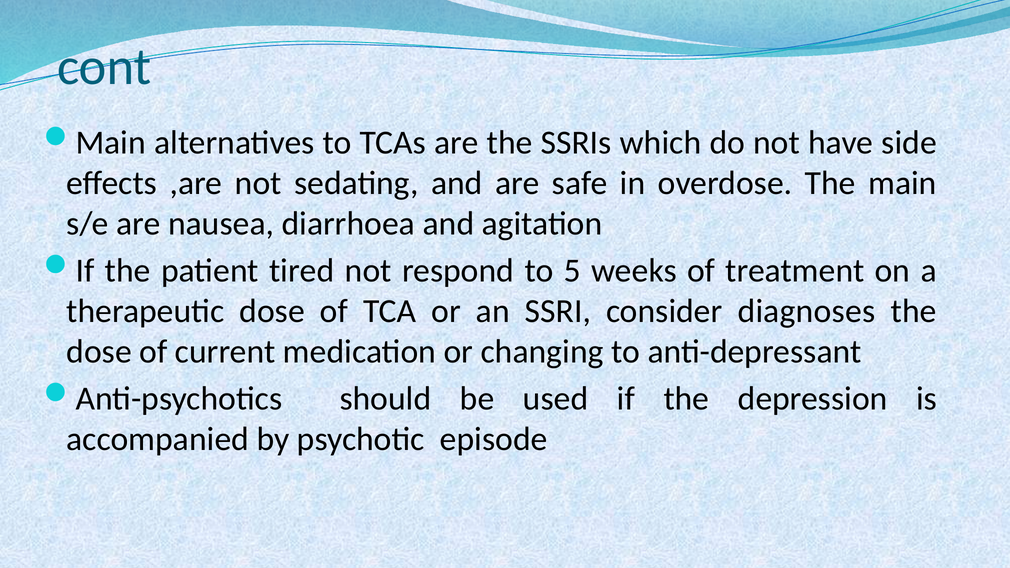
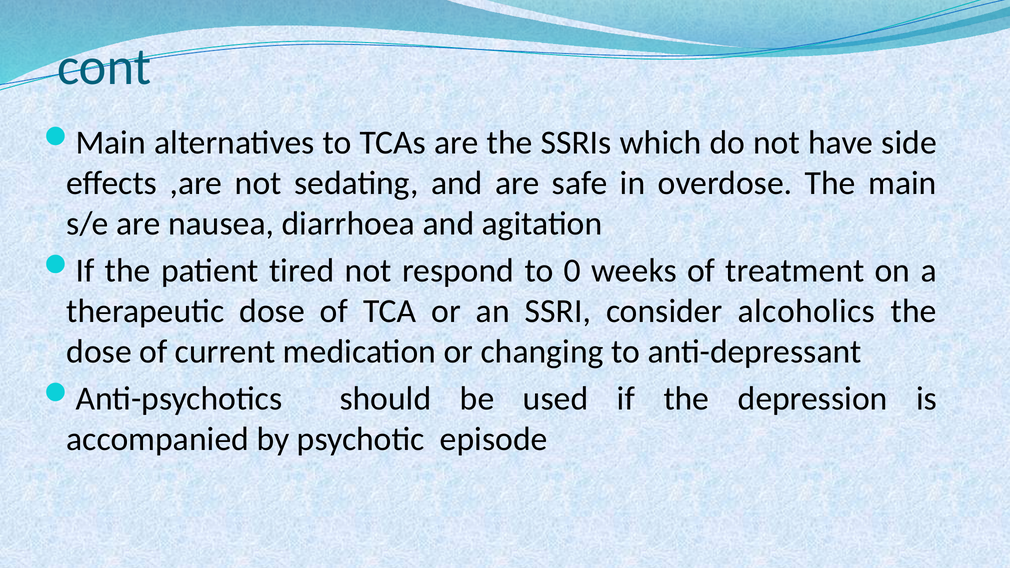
5: 5 -> 0
diagnoses: diagnoses -> alcoholics
